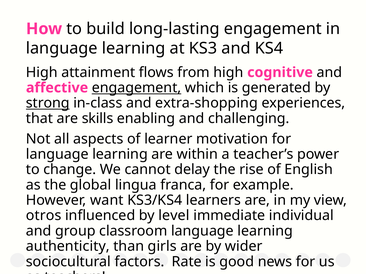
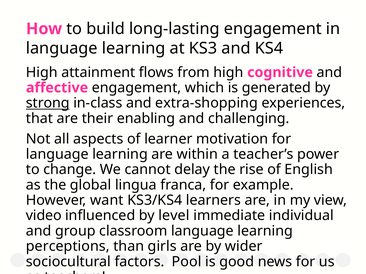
engagement at (137, 88) underline: present -> none
skills: skills -> their
otros: otros -> video
authenticity: authenticity -> perceptions
Rate: Rate -> Pool
